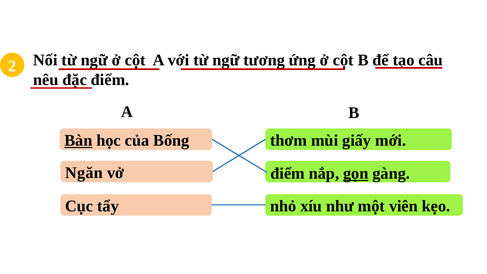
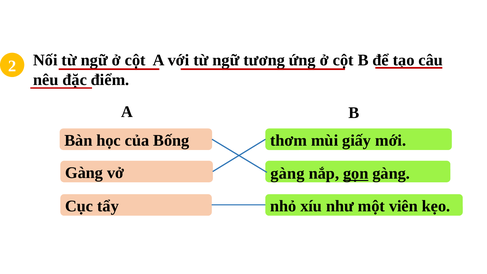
Bàn underline: present -> none
Ngăn at (84, 173): Ngăn -> Gàng
điểm at (288, 173): điểm -> gàng
